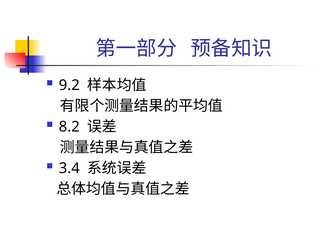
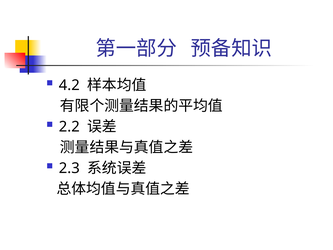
9.2: 9.2 -> 4.2
8.2: 8.2 -> 2.2
3.4: 3.4 -> 2.3
